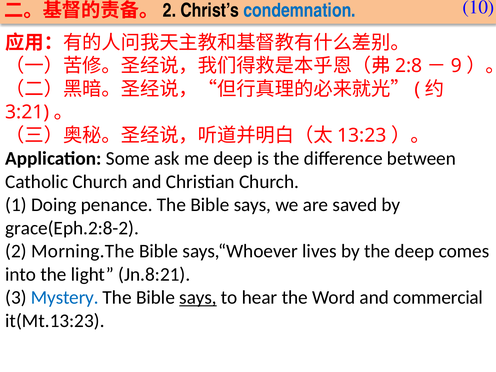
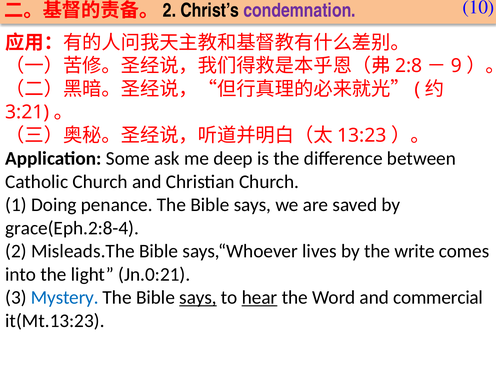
condemnation colour: blue -> purple
grace(Eph.2:8-2: grace(Eph.2:8-2 -> grace(Eph.2:8-4
Morning.The: Morning.The -> Misleads.The
the deep: deep -> write
Jn.8:21: Jn.8:21 -> Jn.0:21
hear underline: none -> present
